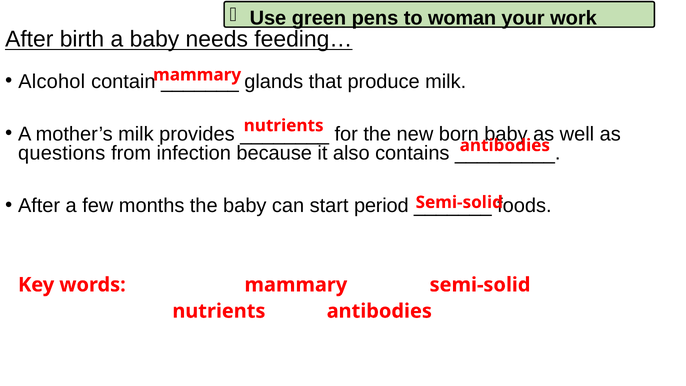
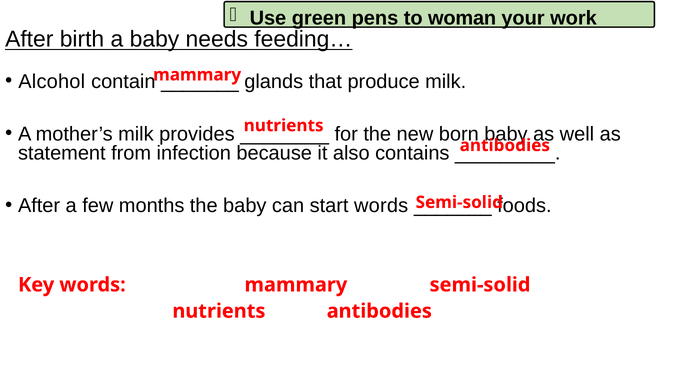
questions: questions -> statement
start period: period -> words
